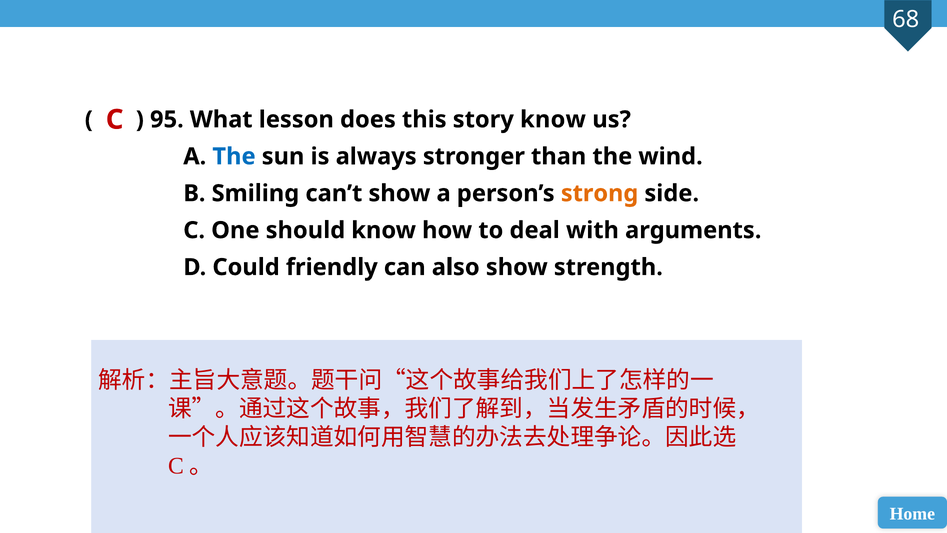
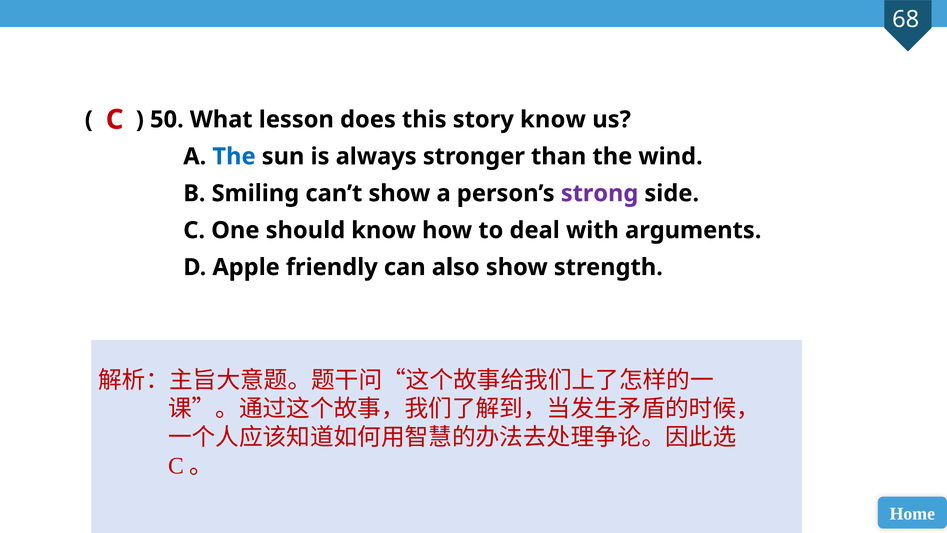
95: 95 -> 50
strong colour: orange -> purple
Could: Could -> Apple
